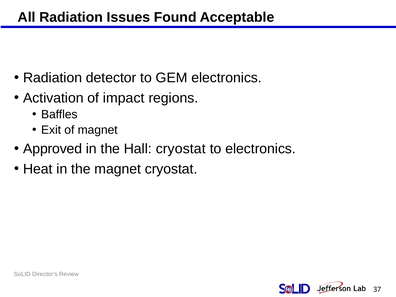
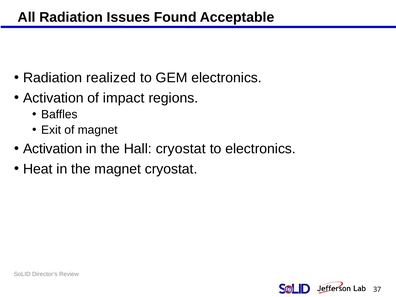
detector: detector -> realized
Approved at (53, 149): Approved -> Activation
